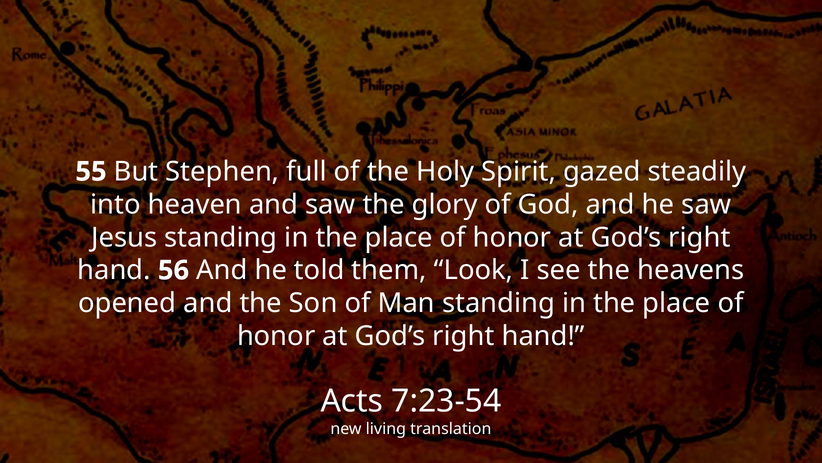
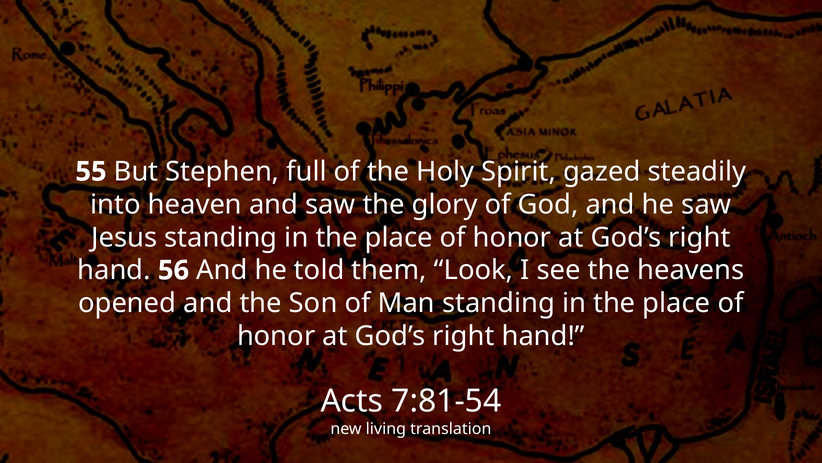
7:23-54: 7:23-54 -> 7:81-54
